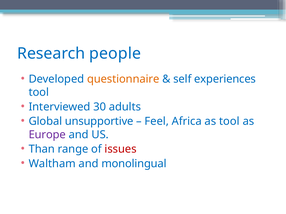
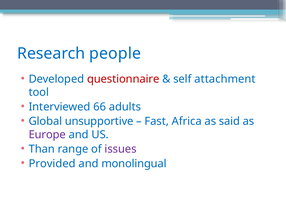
questionnaire colour: orange -> red
experiences: experiences -> attachment
30: 30 -> 66
Feel: Feel -> Fast
as tool: tool -> said
issues colour: red -> purple
Waltham: Waltham -> Provided
